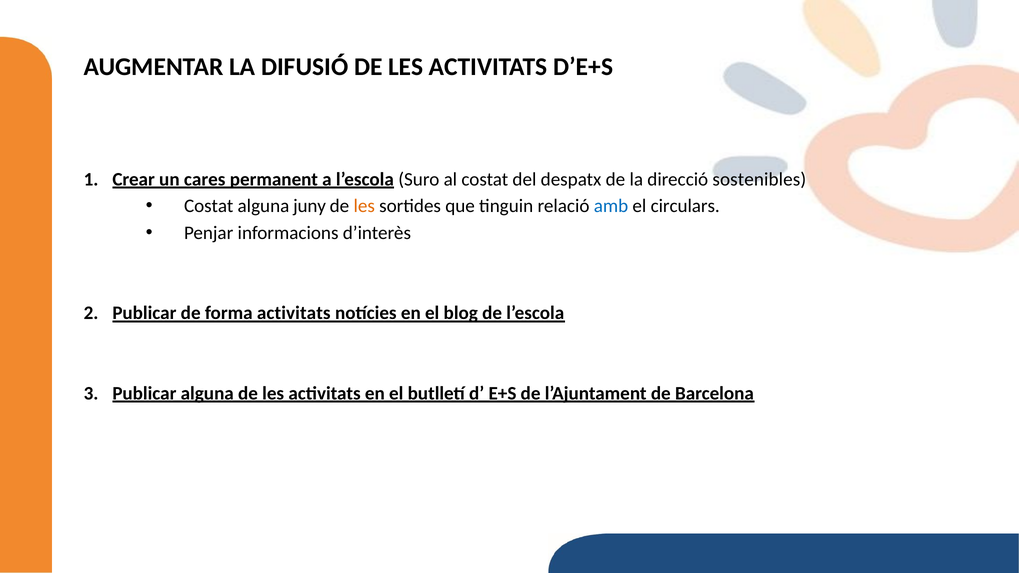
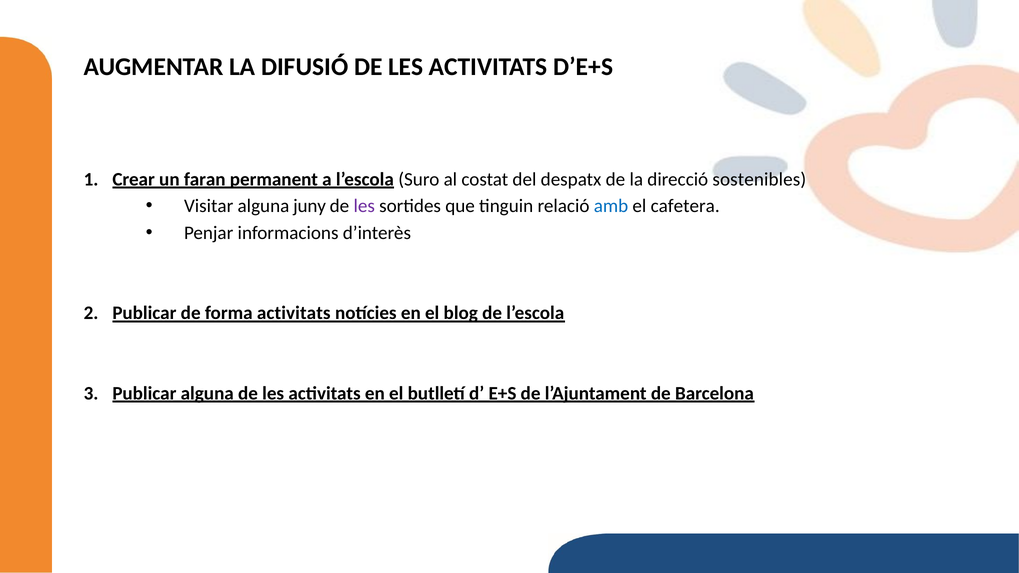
cares: cares -> faran
Costat at (209, 206): Costat -> Visitar
les at (364, 206) colour: orange -> purple
circulars: circulars -> cafetera
